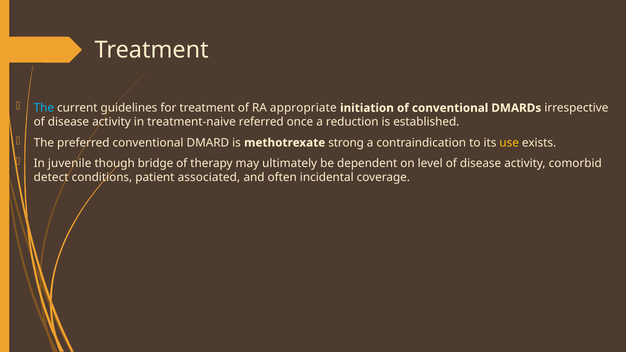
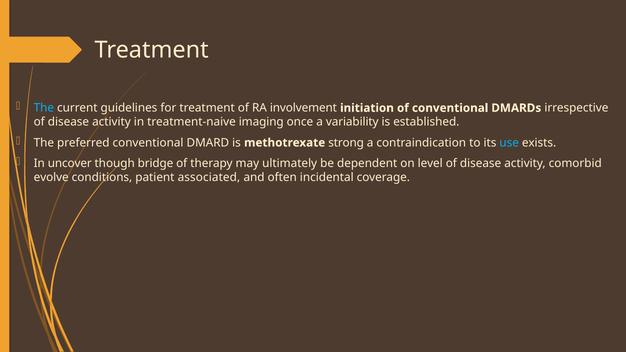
appropriate: appropriate -> involvement
referred: referred -> imaging
reduction: reduction -> variability
use colour: yellow -> light blue
juvenile: juvenile -> uncover
detect: detect -> evolve
